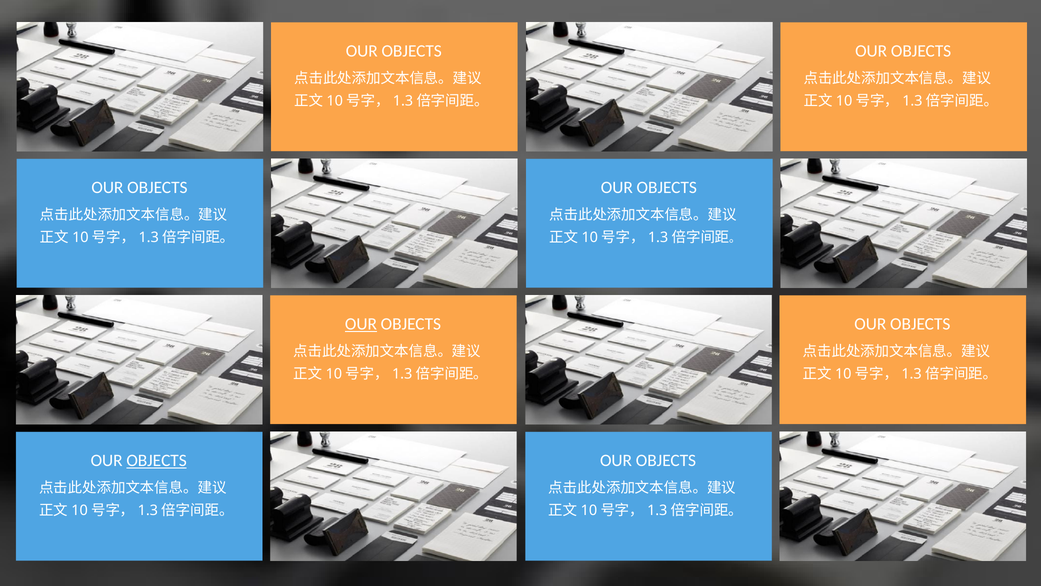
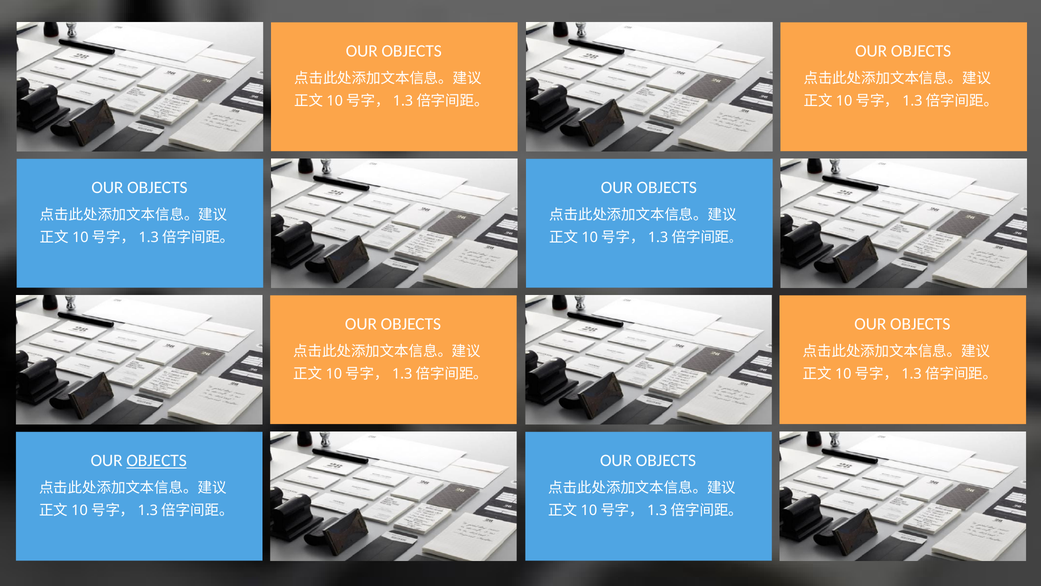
OUR at (361, 324) underline: present -> none
